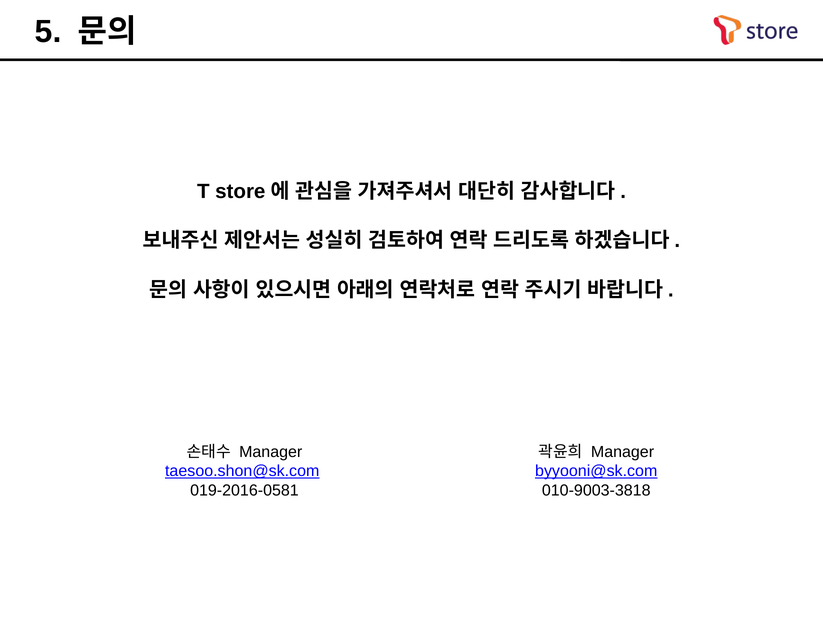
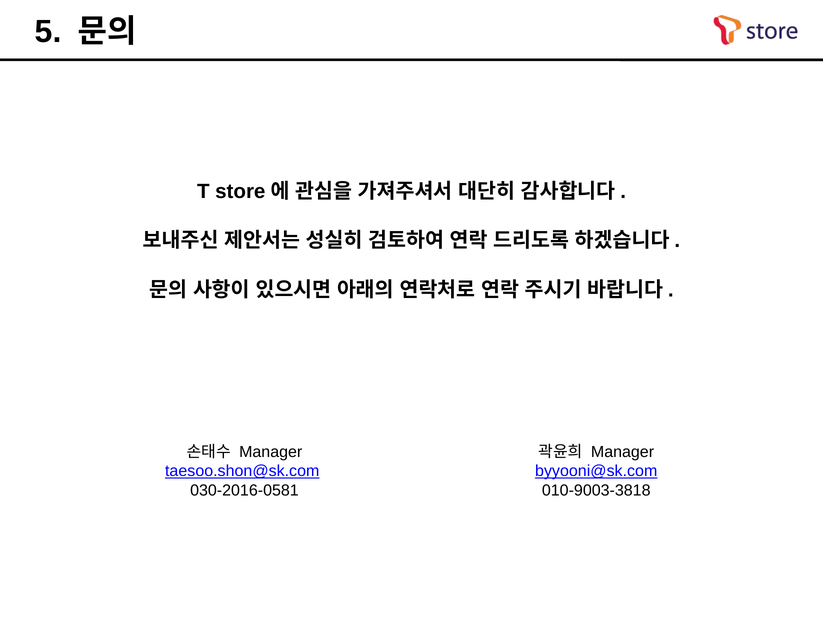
019-2016-0581: 019-2016-0581 -> 030-2016-0581
